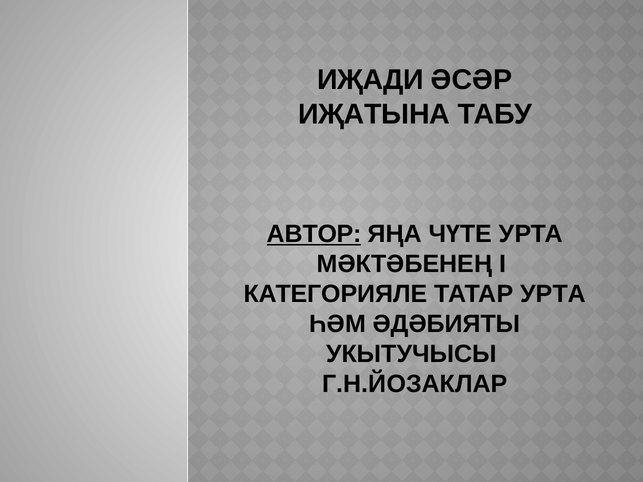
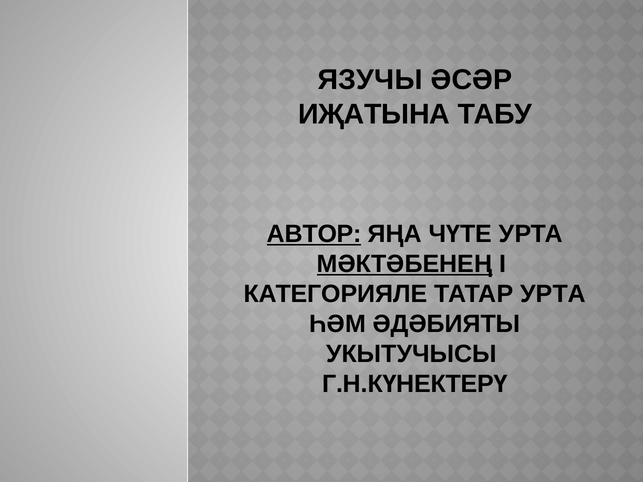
ИҖАДИ: ИҖАДИ -> ЯЗУЧЫ
МӘКТӘБЕНЕҢ underline: none -> present
Г.Н.ЙОЗАКЛАР: Г.Н.ЙОЗАКЛАР -> Г.Н.КҮНЕКТЕРҮ
